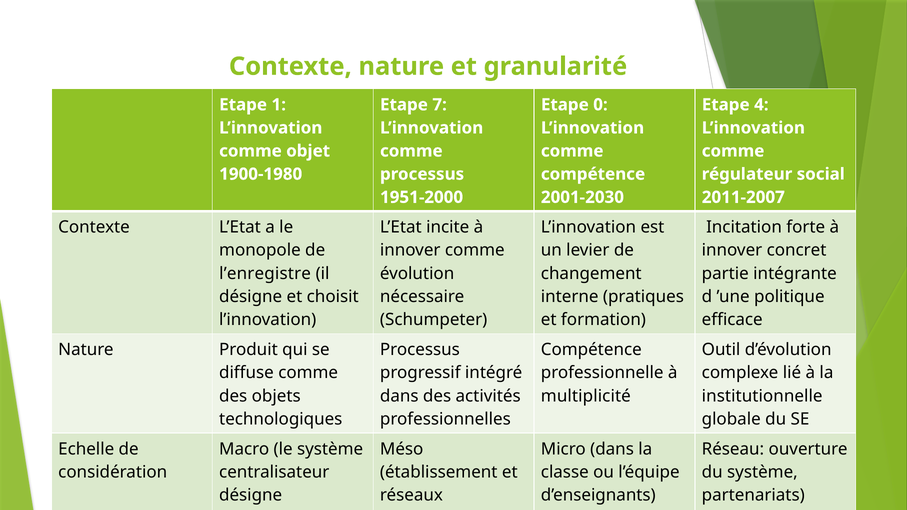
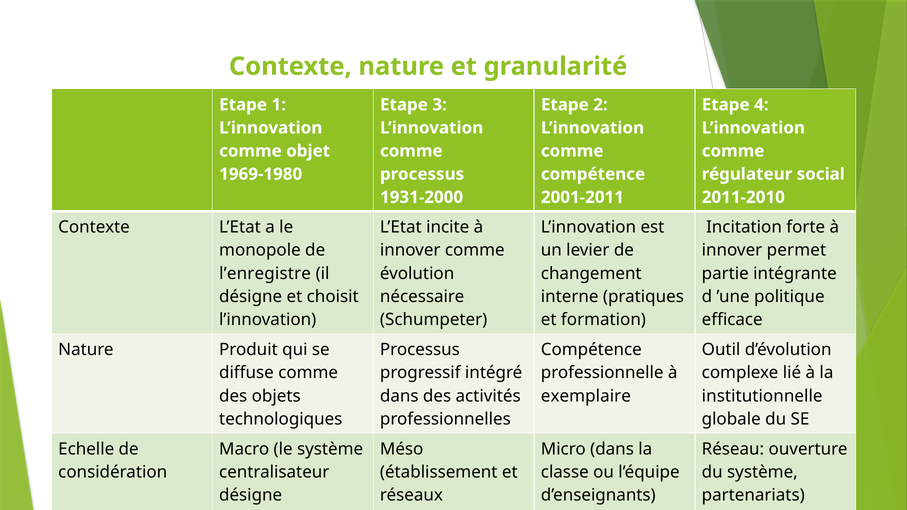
7: 7 -> 3
0: 0 -> 2
1900-1980: 1900-1980 -> 1969-1980
1951-2000: 1951-2000 -> 1931-2000
2001-2030: 2001-2030 -> 2001-2011
2011-2007: 2011-2007 -> 2011-2010
concret: concret -> permet
multiplicité: multiplicité -> exemplaire
